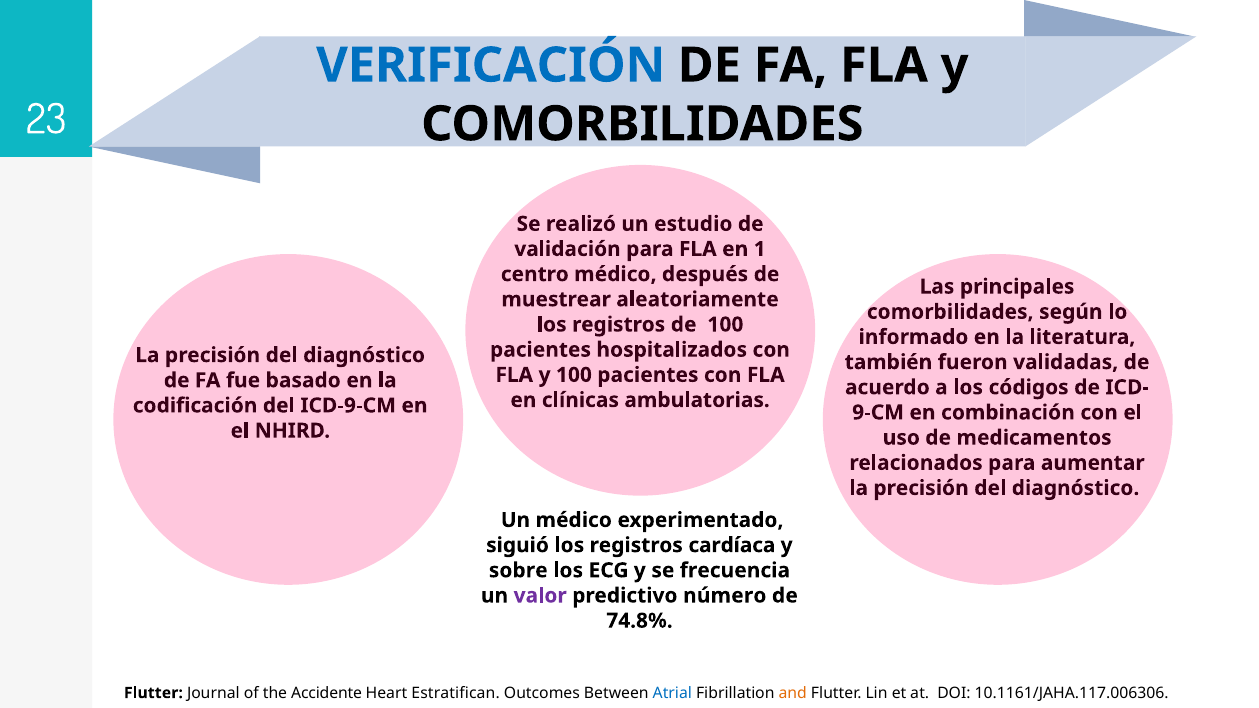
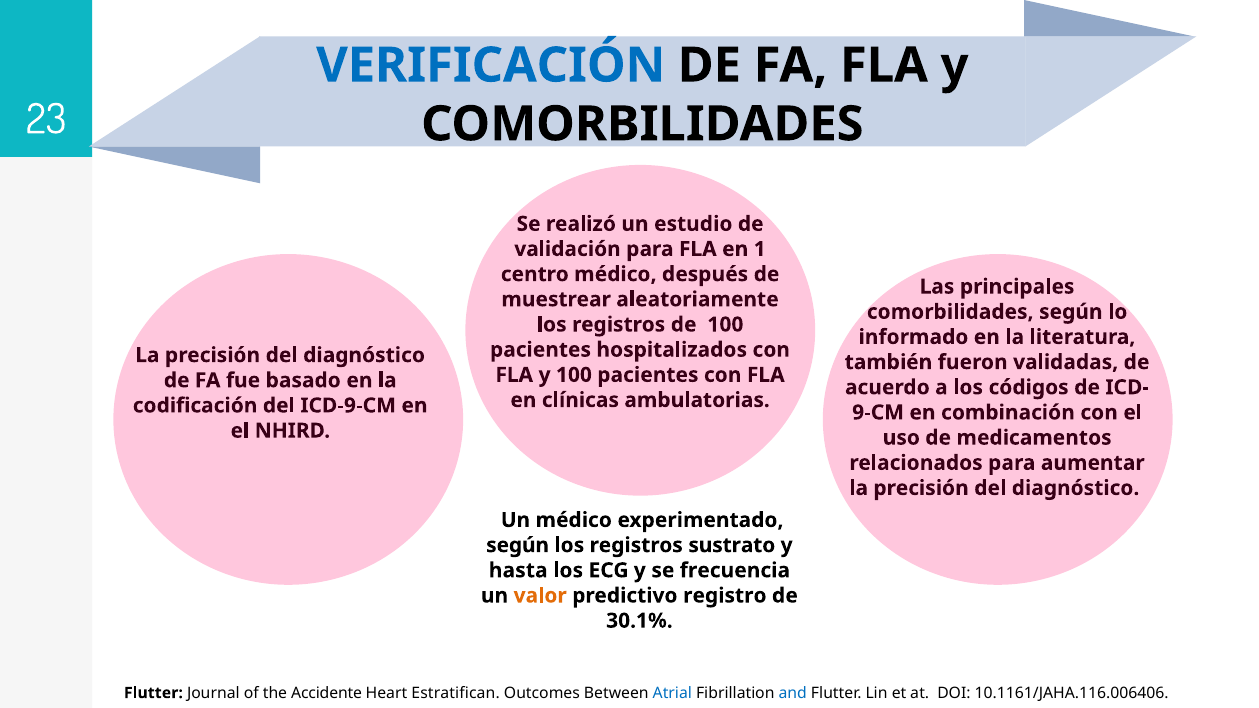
siguió at (518, 545): siguió -> según
cardíaca: cardíaca -> sustrato
sobre: sobre -> hasta
valor colour: purple -> orange
número: número -> registro
74.8%: 74.8% -> 30.1%
and colour: orange -> blue
10.1161/JAHA.117.006306: 10.1161/JAHA.117.006306 -> 10.1161/JAHA.116.006406
